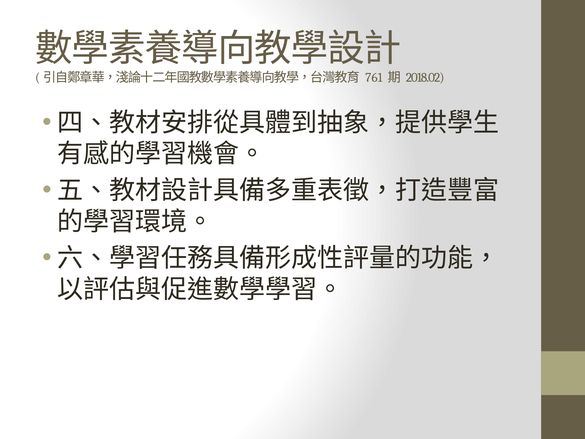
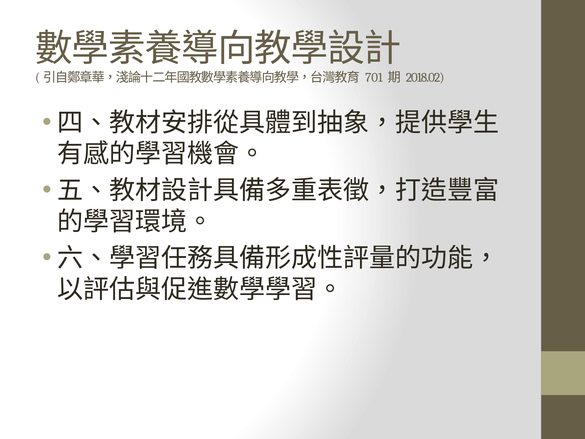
761: 761 -> 701
